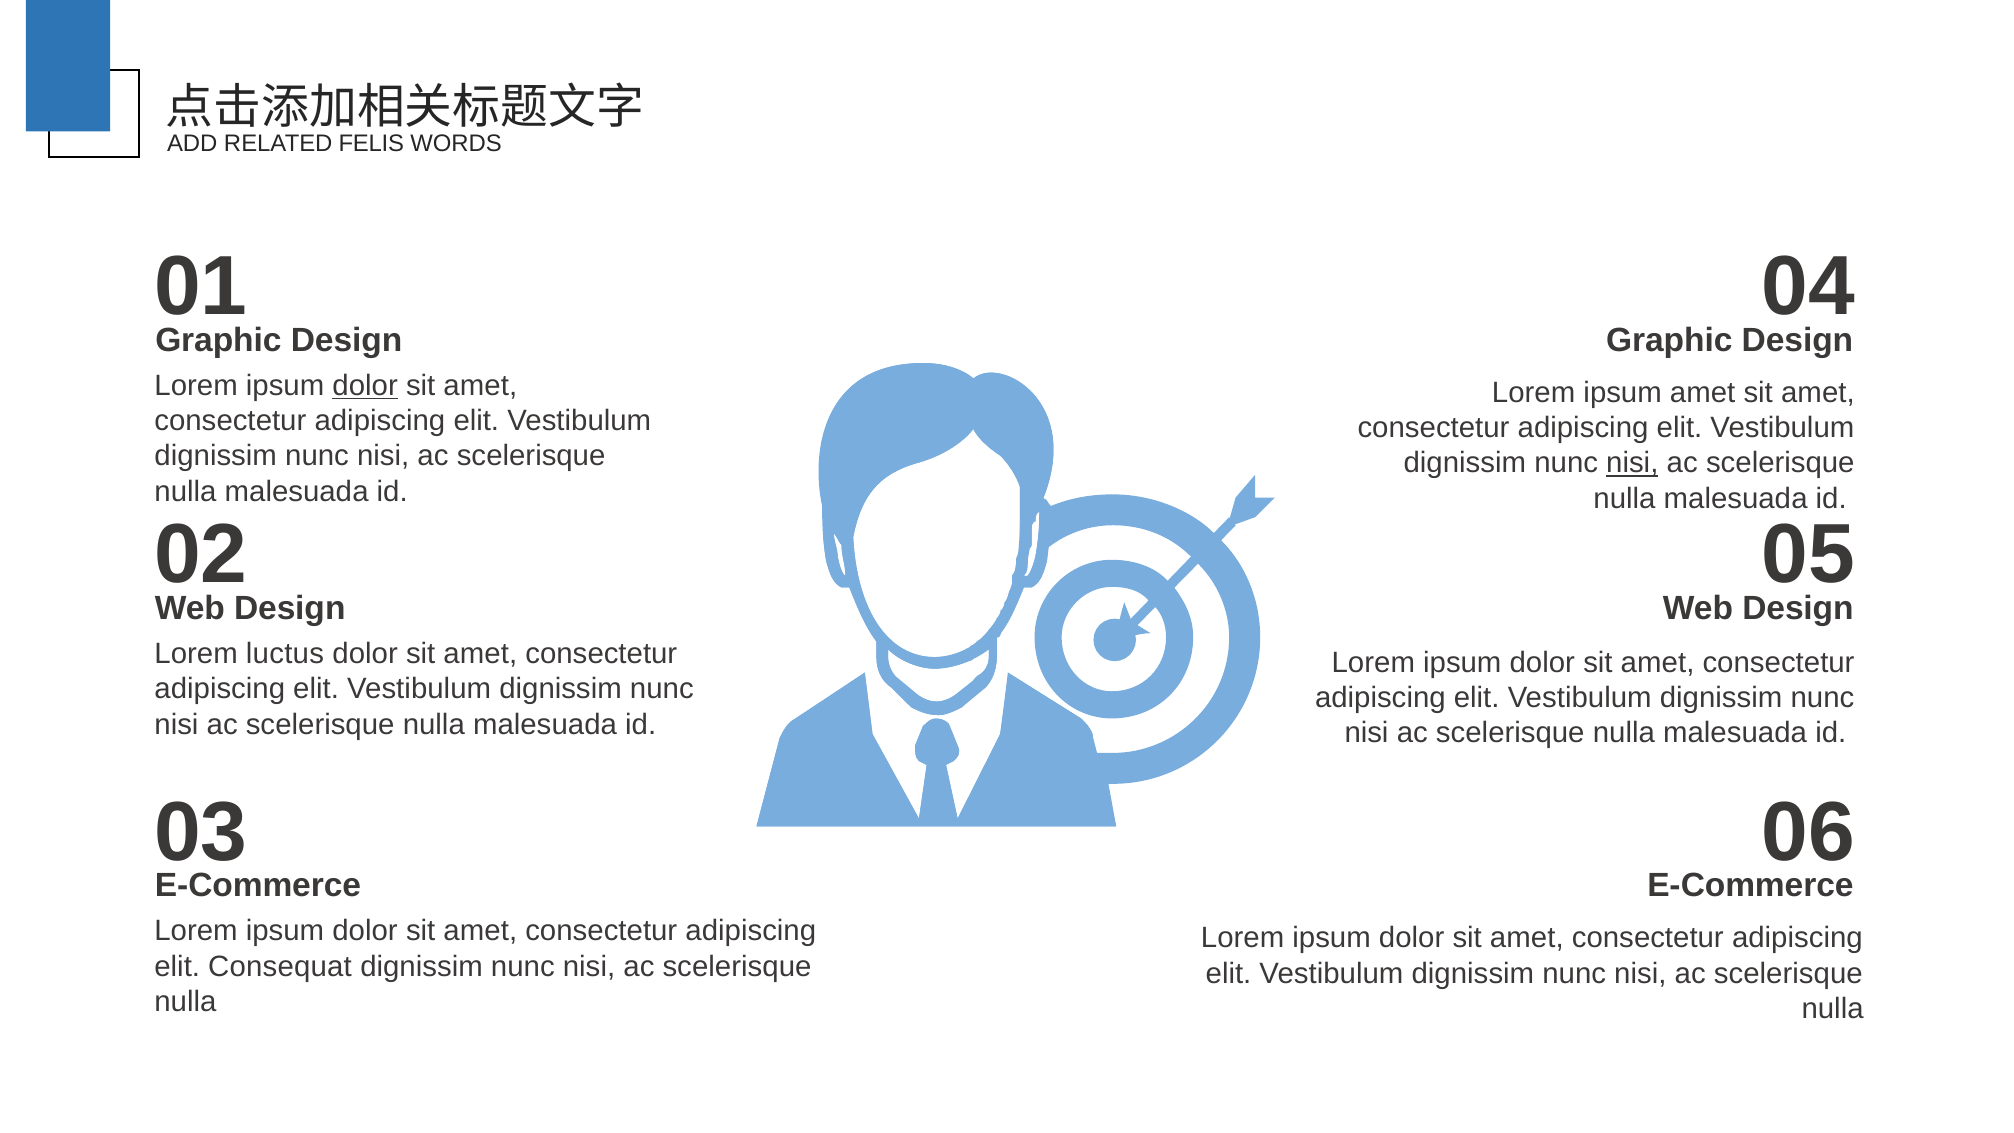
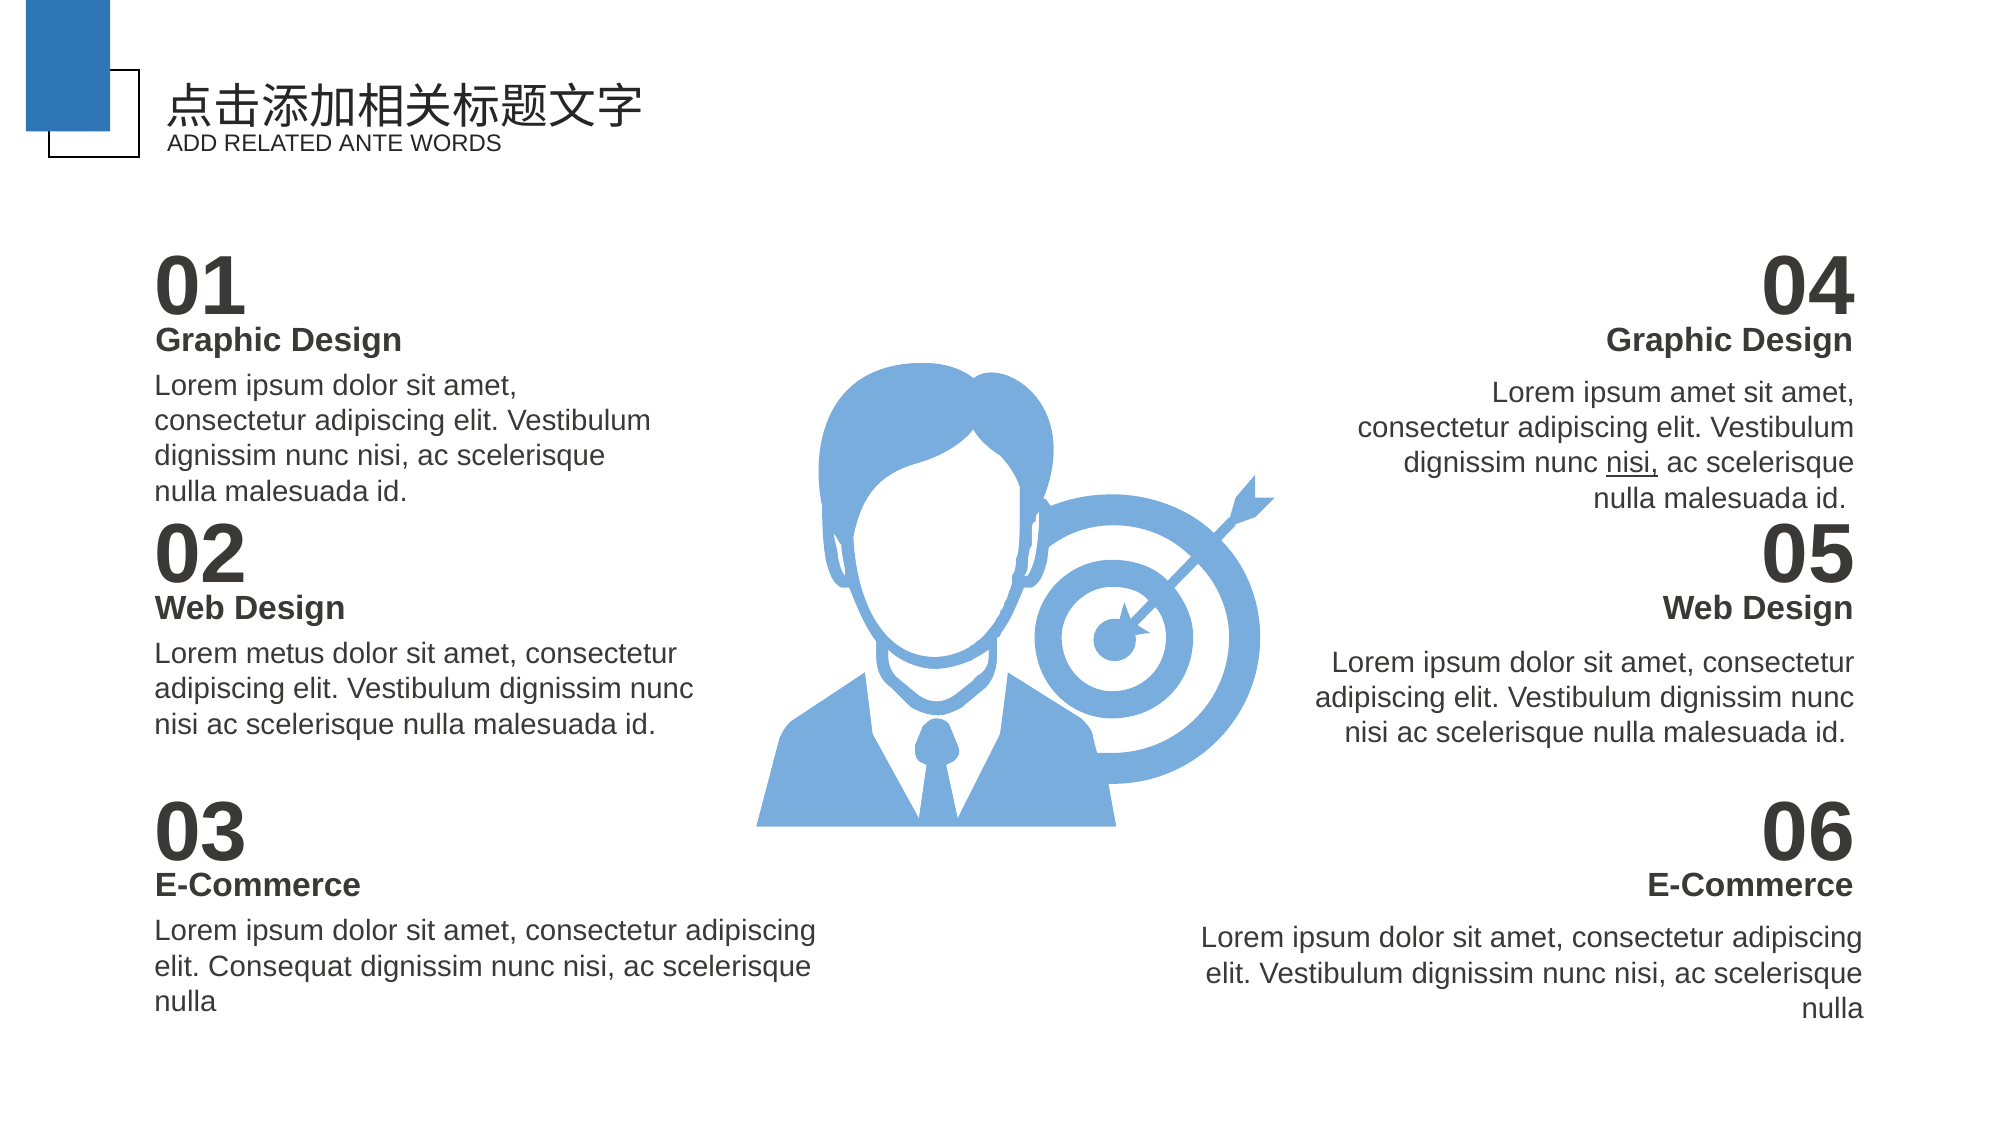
FELIS: FELIS -> ANTE
dolor at (365, 386) underline: present -> none
luctus: luctus -> metus
